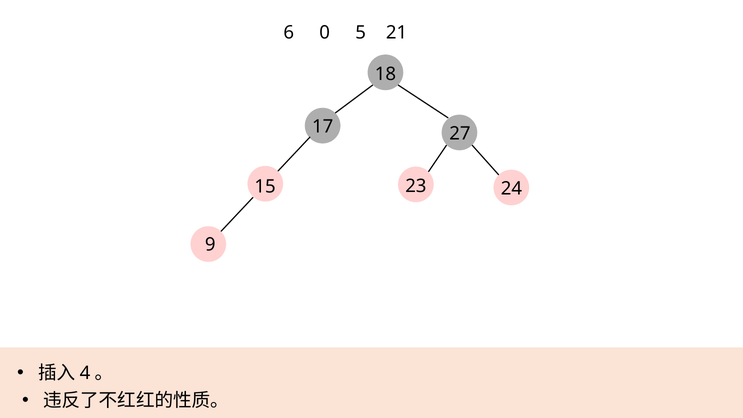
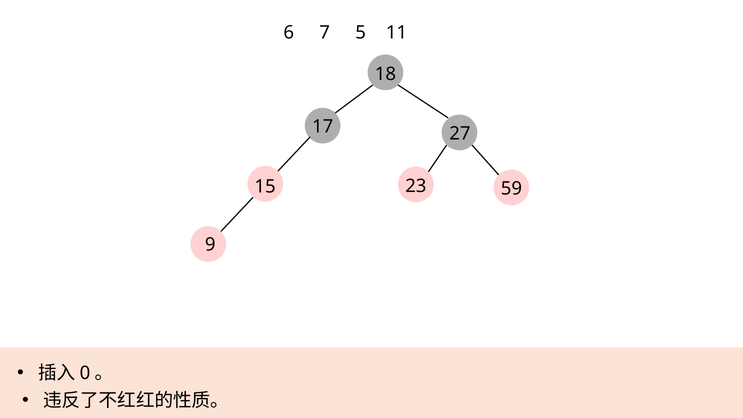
0: 0 -> 7
21: 21 -> 11
24: 24 -> 59
4: 4 -> 0
